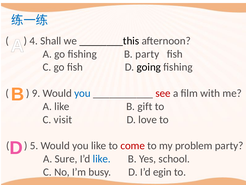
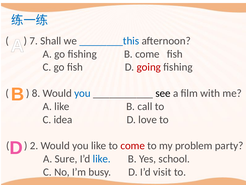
4: 4 -> 7
________this colour: black -> blue
B party: party -> come
going colour: black -> red
9: 9 -> 8
see colour: red -> black
gift: gift -> call
visit: visit -> idea
5: 5 -> 2
egin: egin -> visit
